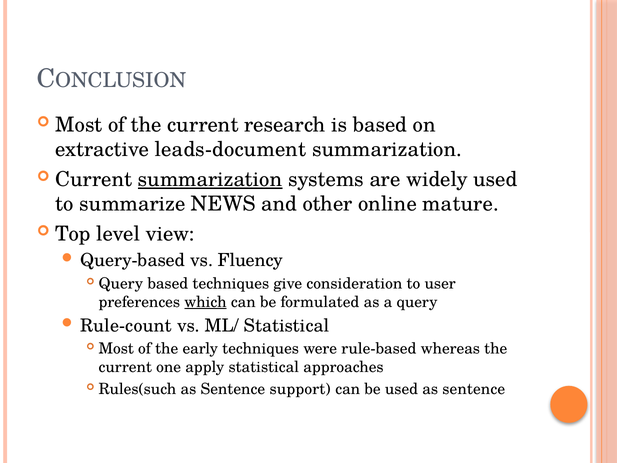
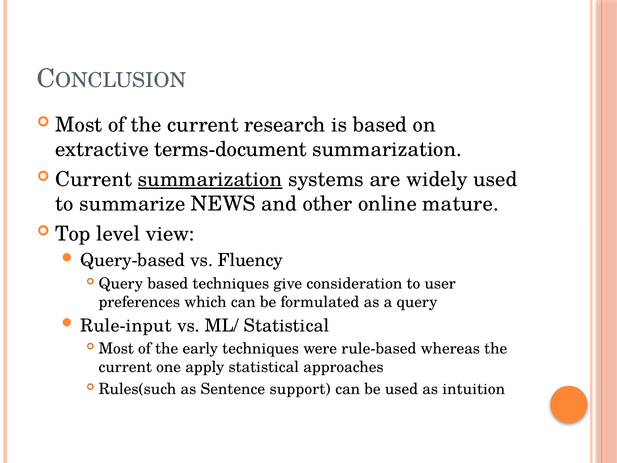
leads-document: leads-document -> terms-document
which underline: present -> none
Rule-count: Rule-count -> Rule-input
used as sentence: sentence -> intuition
